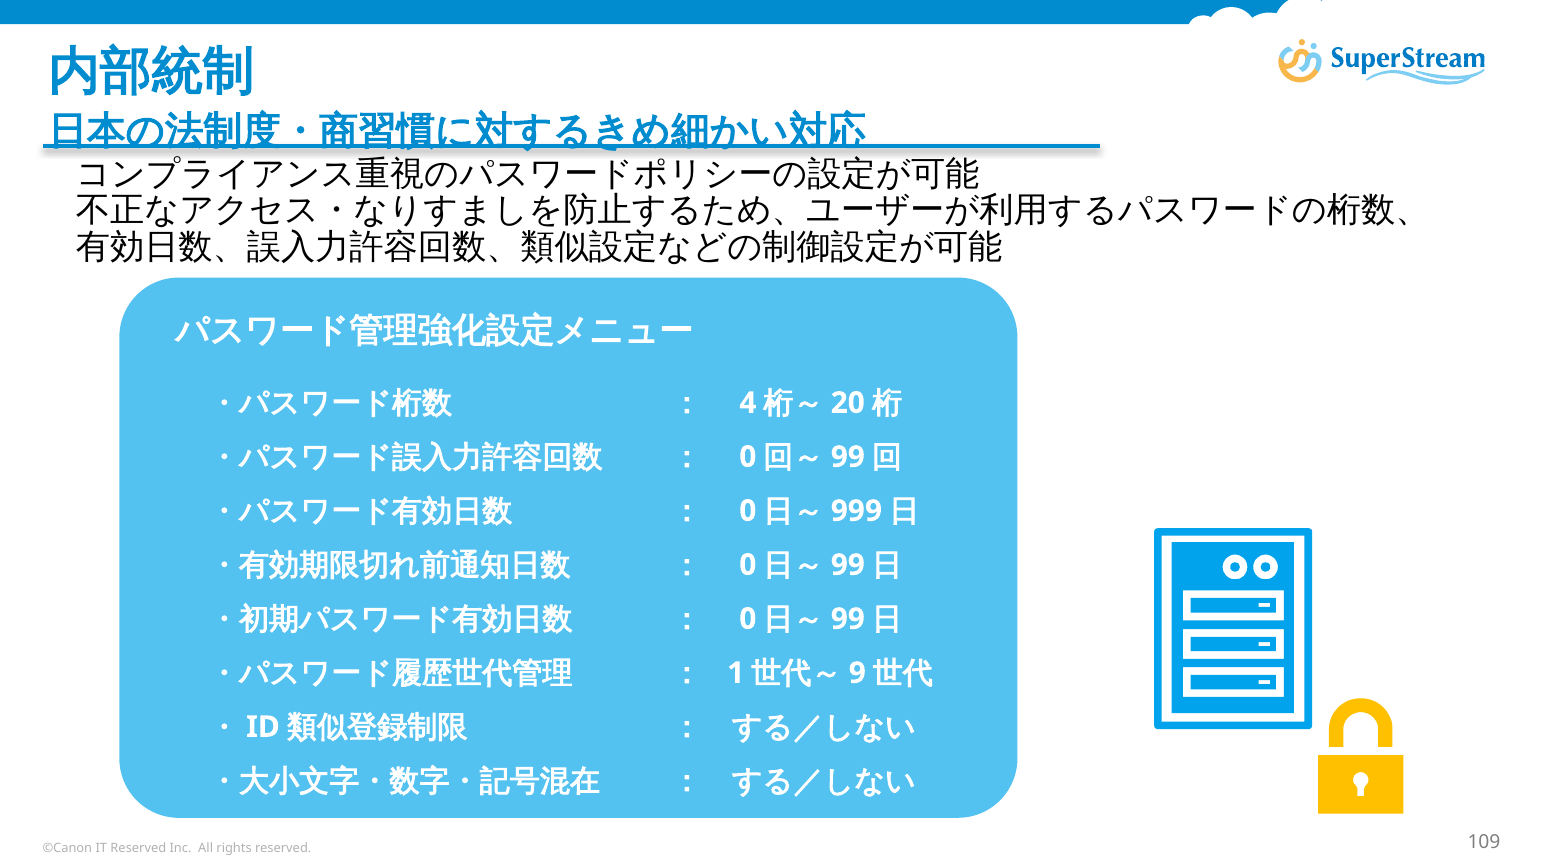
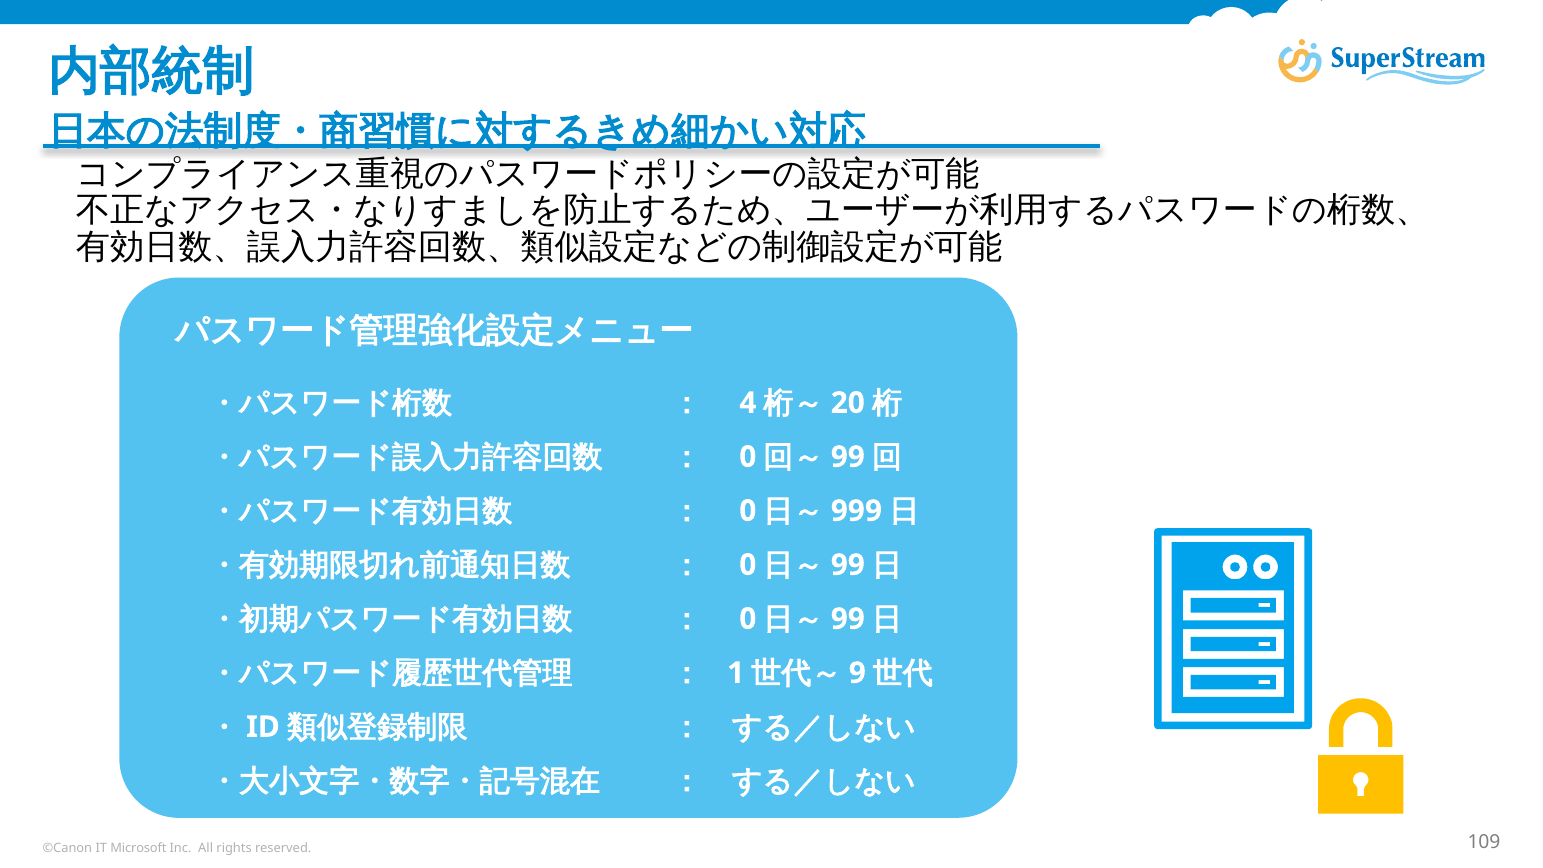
IT Reserved: Reserved -> Microsoft
